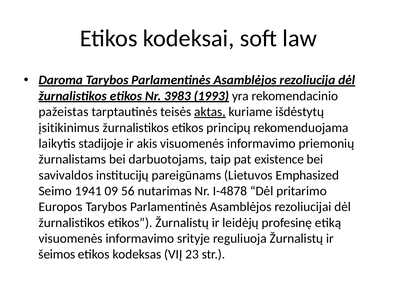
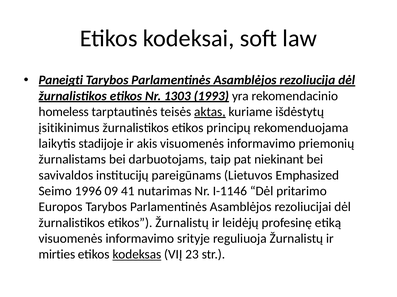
Daroma: Daroma -> Paneigti
3983: 3983 -> 1303
pažeistas: pažeistas -> homeless
existence: existence -> niekinant
1941: 1941 -> 1996
56: 56 -> 41
I-4878: I-4878 -> I-1146
šeimos: šeimos -> mirties
kodeksas underline: none -> present
